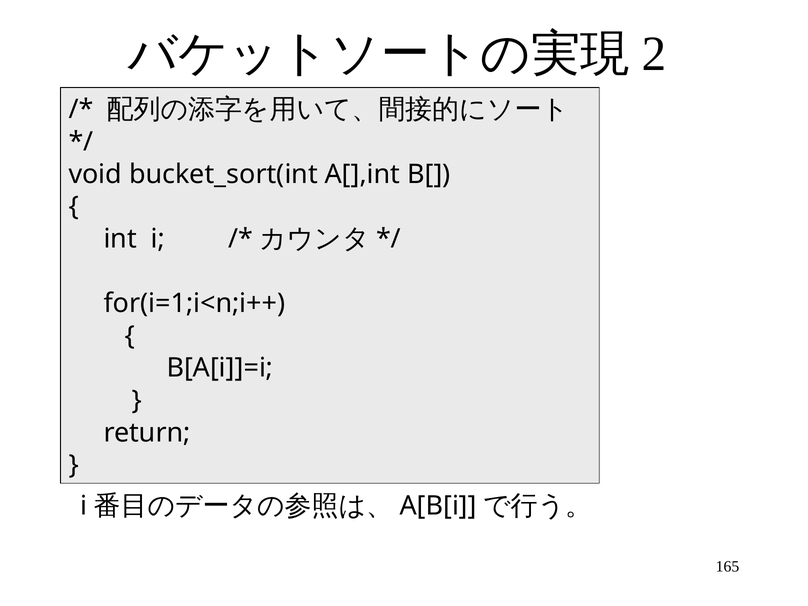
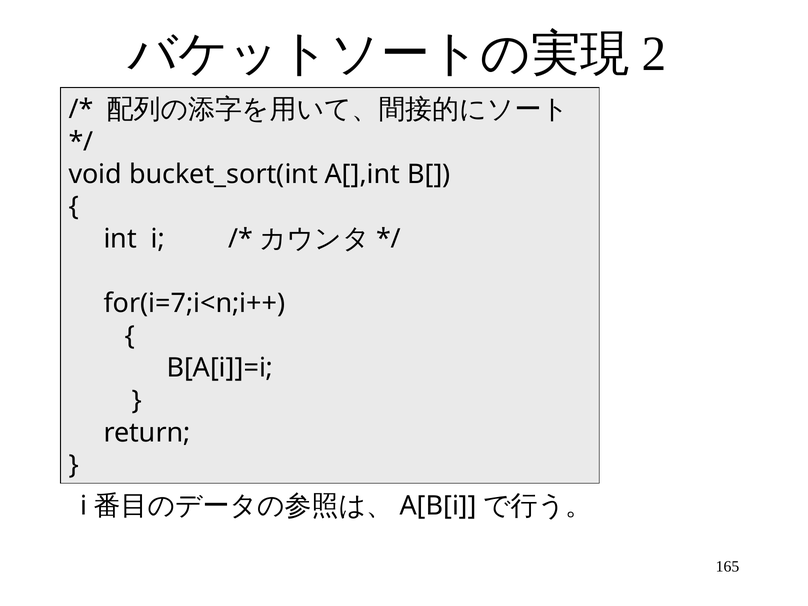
for(i=1;i<n;i++: for(i=1;i<n;i++ -> for(i=7;i<n;i++
